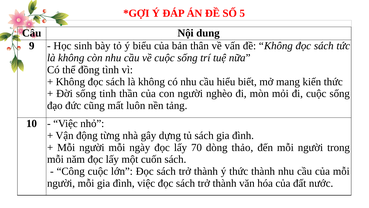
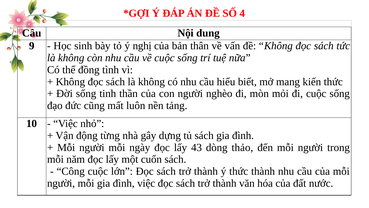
5: 5 -> 4
biểu: biểu -> nghị
70: 70 -> 43
